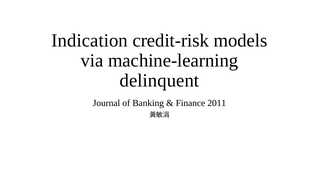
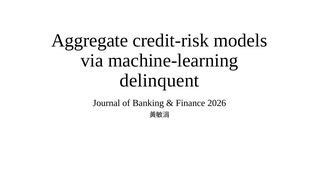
Indication: Indication -> Aggregate
2011: 2011 -> 2026
